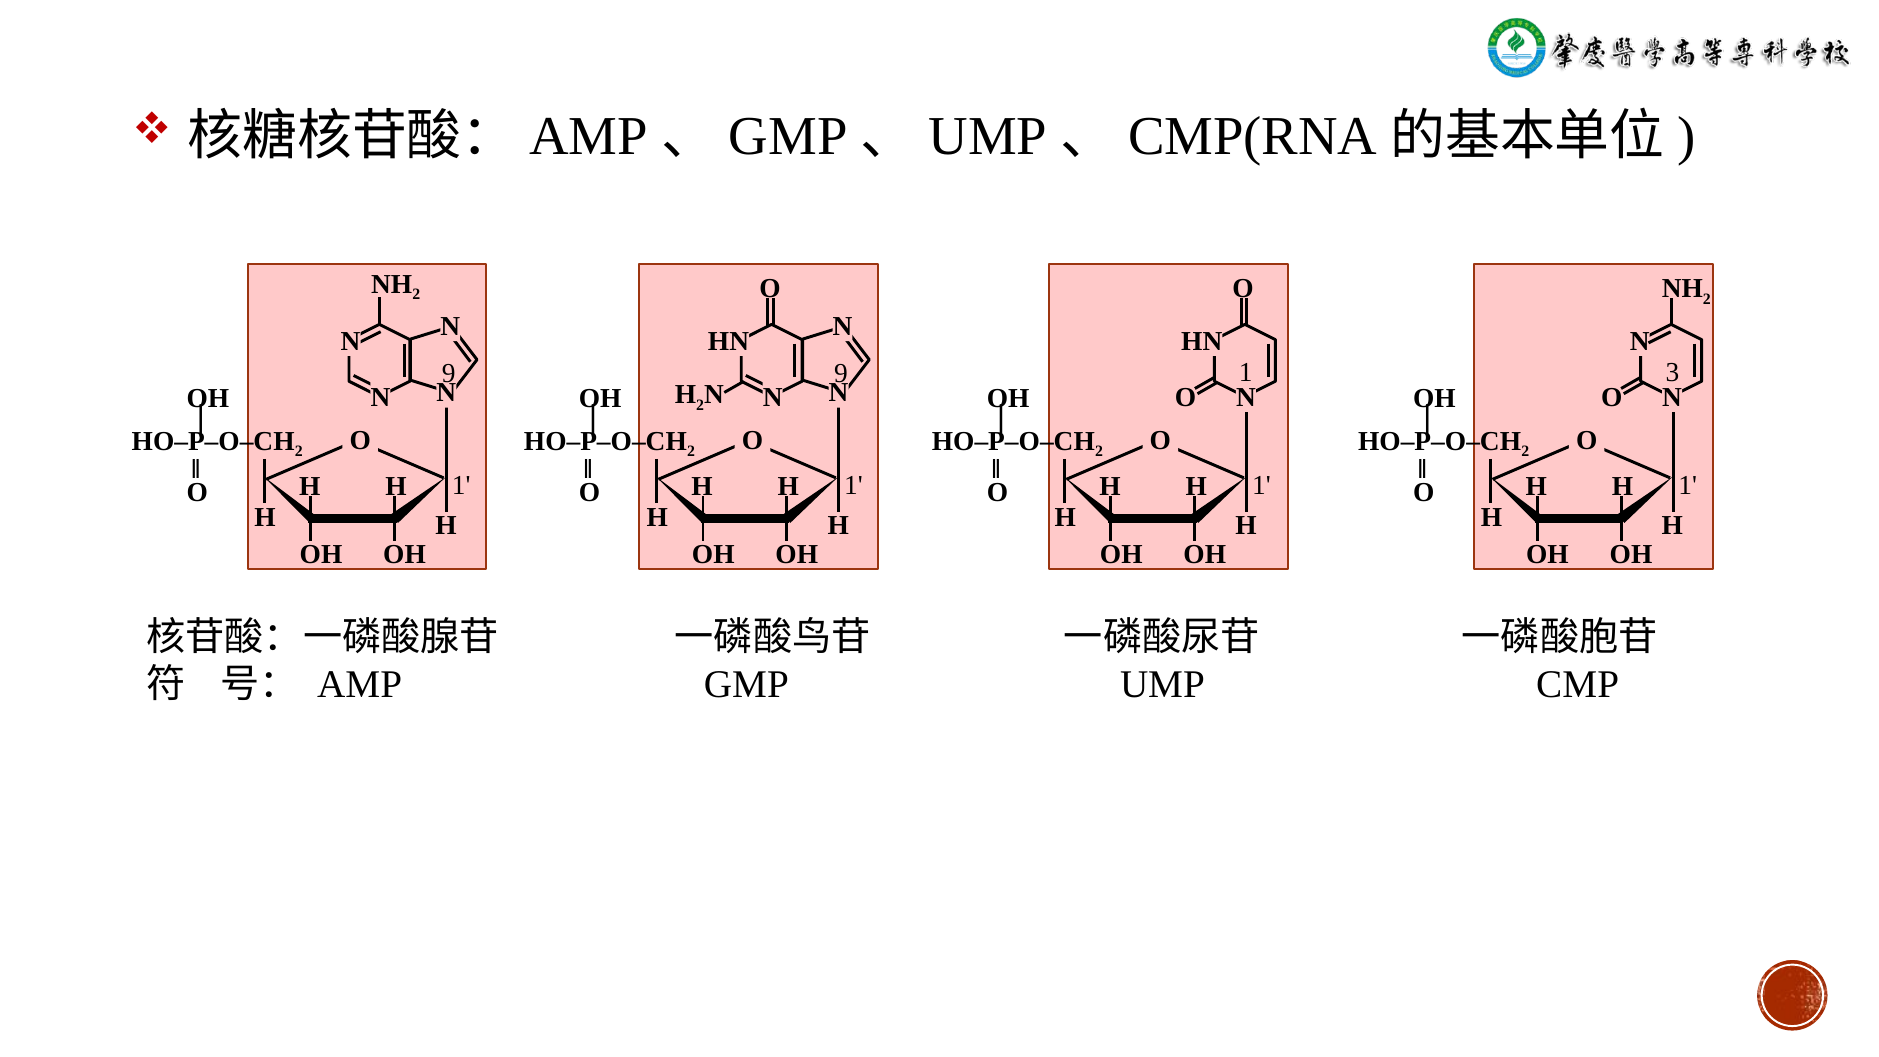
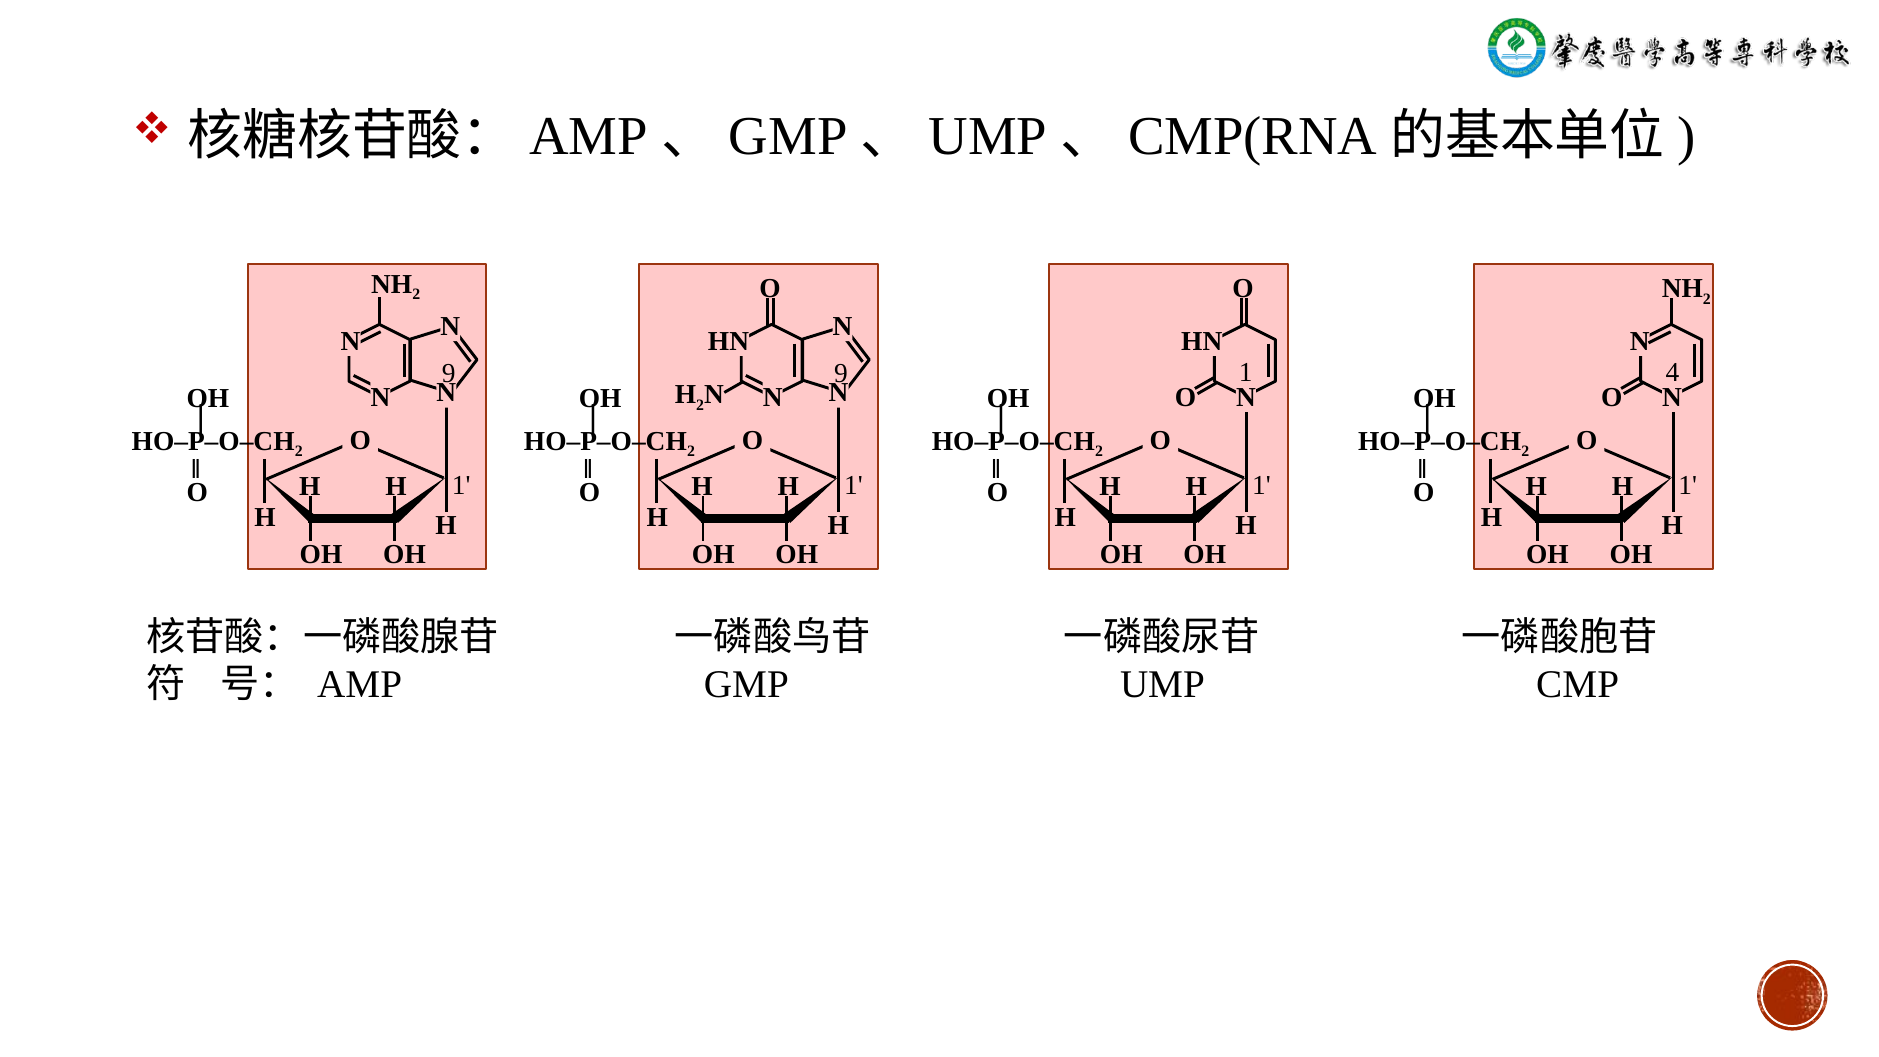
3: 3 -> 4
